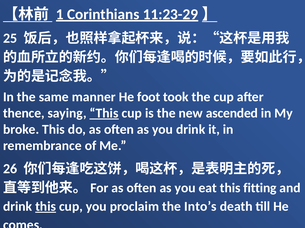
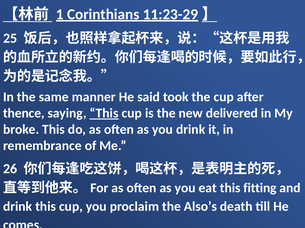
foot: foot -> said
ascended: ascended -> delivered
this at (46, 207) underline: present -> none
Into’s: Into’s -> Also’s
